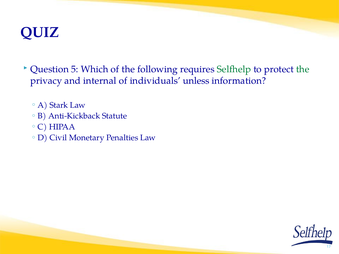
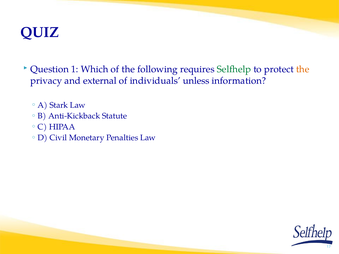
5: 5 -> 1
the at (303, 69) colour: green -> orange
internal: internal -> external
